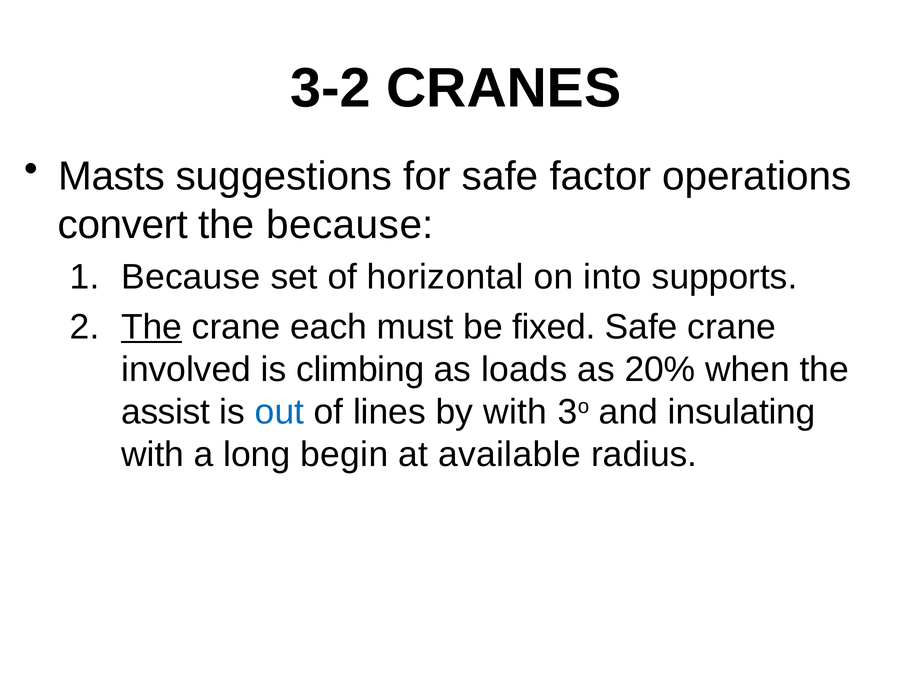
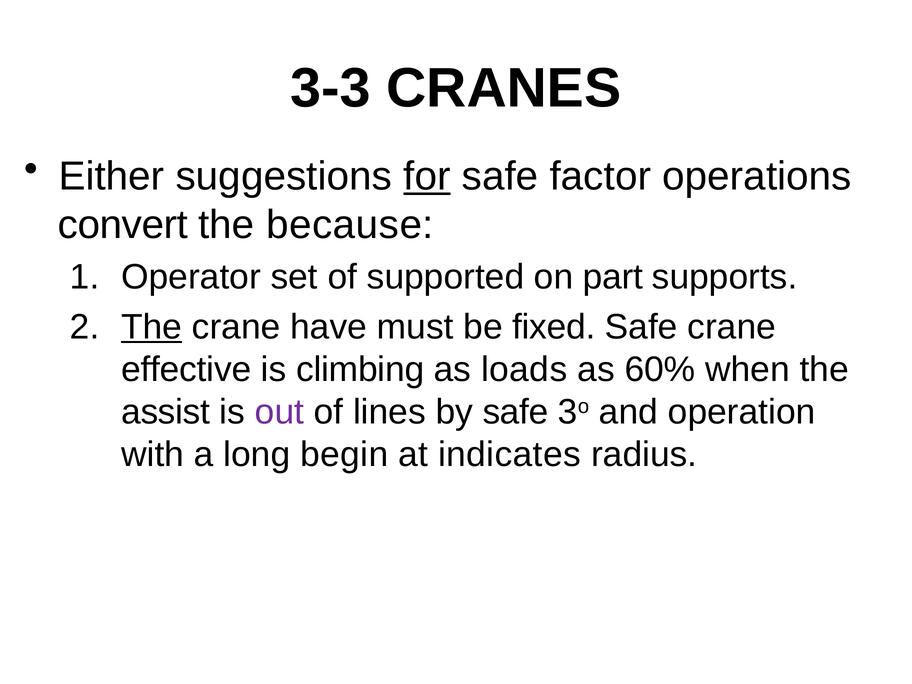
3-2: 3-2 -> 3-3
Masts: Masts -> Either
for underline: none -> present
Because at (191, 277): Because -> Operator
horizontal: horizontal -> supported
into: into -> part
each: each -> have
involved: involved -> effective
20%: 20% -> 60%
out colour: blue -> purple
by with: with -> safe
insulating: insulating -> operation
available: available -> indicates
